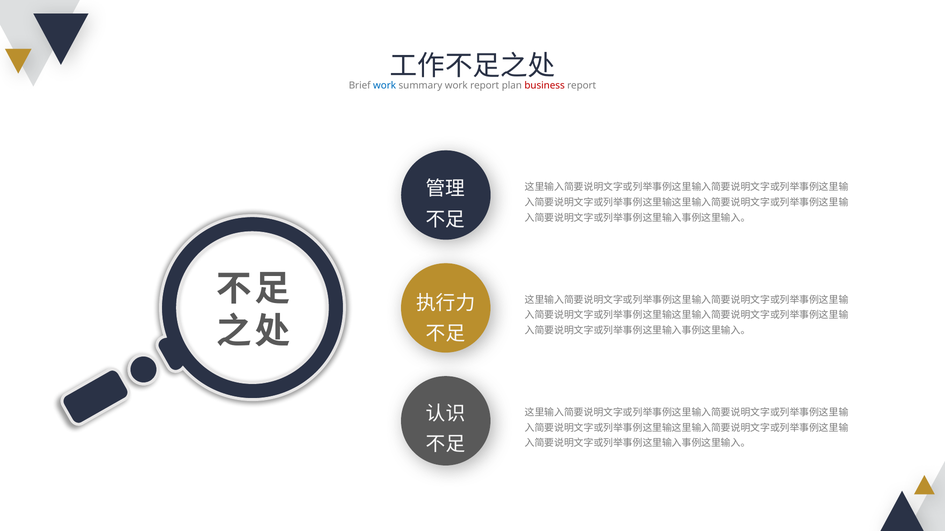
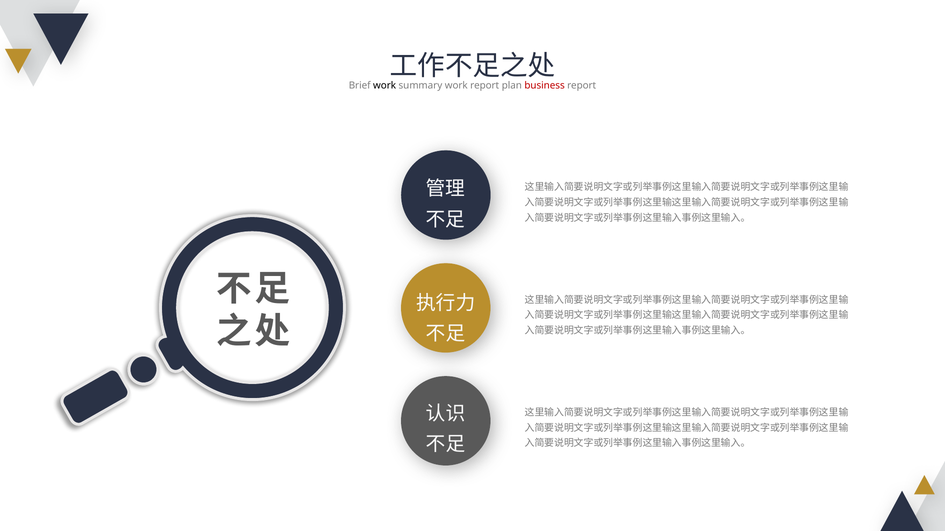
work at (385, 85) colour: blue -> black
